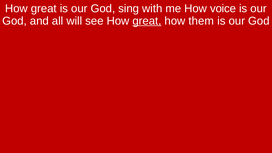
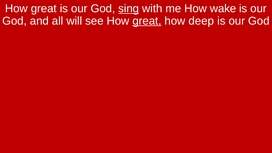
sing underline: none -> present
voice: voice -> wake
them: them -> deep
